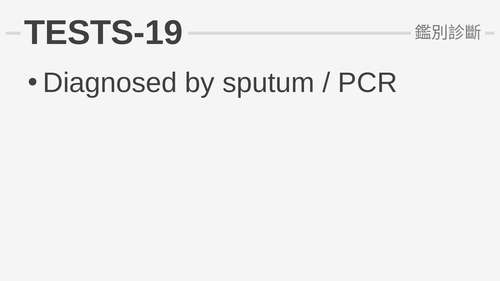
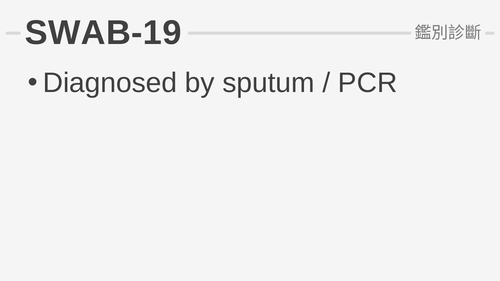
TESTS-19: TESTS-19 -> SWAB-19
